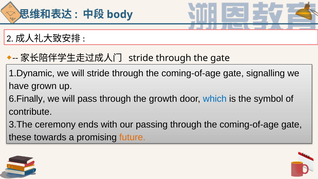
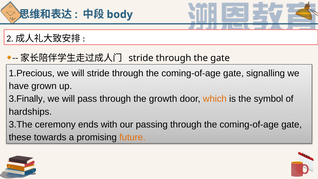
1.Dynamic: 1.Dynamic -> 1.Precious
6.Finally: 6.Finally -> 3.Finally
which colour: blue -> orange
contribute: contribute -> hardships
